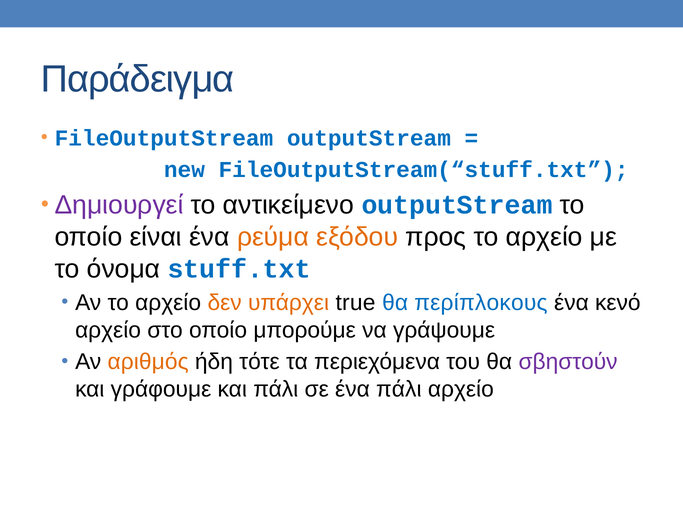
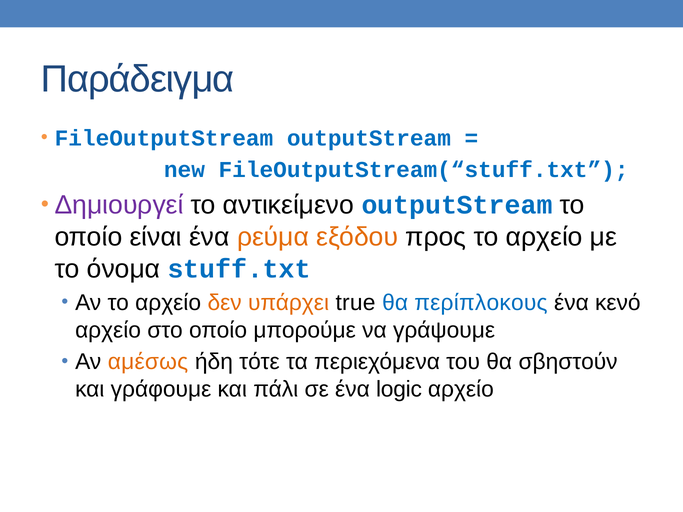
αριθμός: αριθμός -> αμέσως
σβηστούν colour: purple -> black
ένα πάλι: πάλι -> logic
